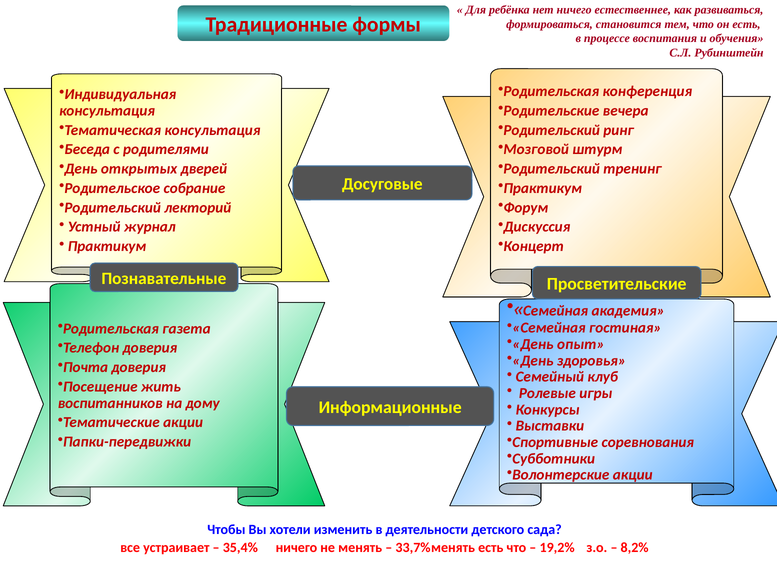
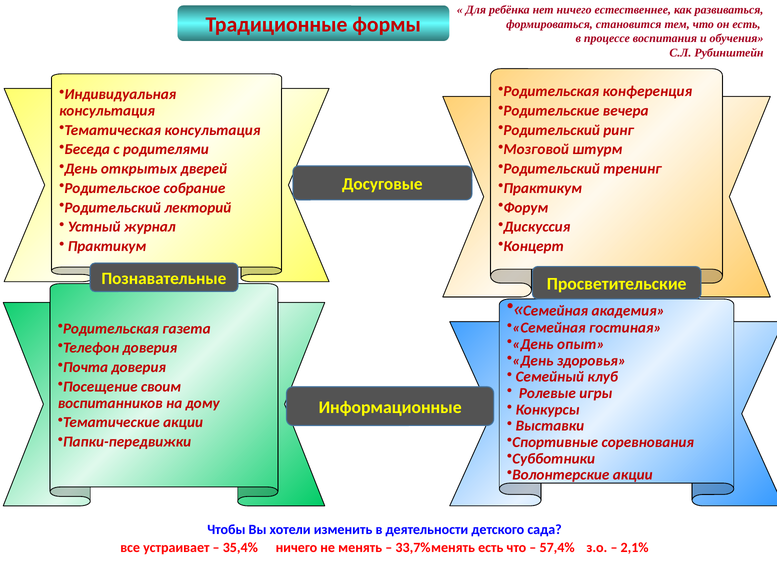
жить: жить -> своим
19,2%: 19,2% -> 57,4%
8,2%: 8,2% -> 2,1%
